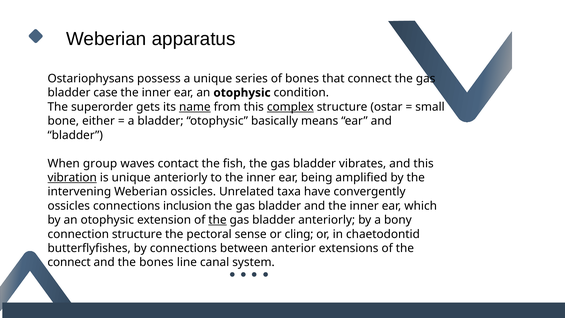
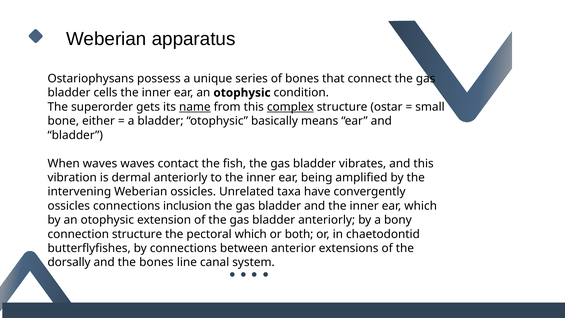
case: case -> cells
When group: group -> waves
vibration underline: present -> none
is unique: unique -> dermal
the at (217, 220) underline: present -> none
pectoral sense: sense -> which
cling: cling -> both
connect at (69, 262): connect -> dorsally
